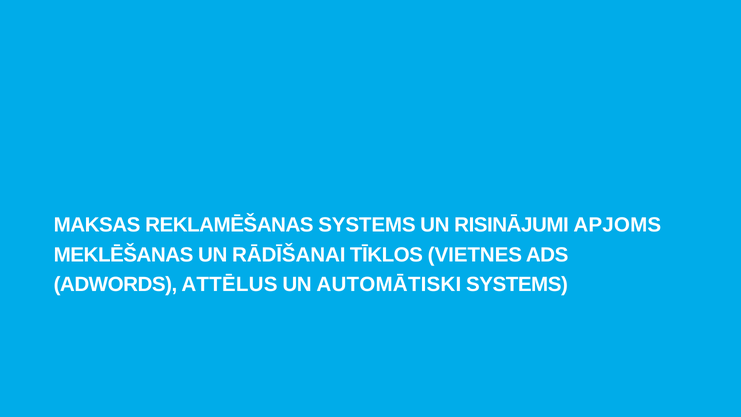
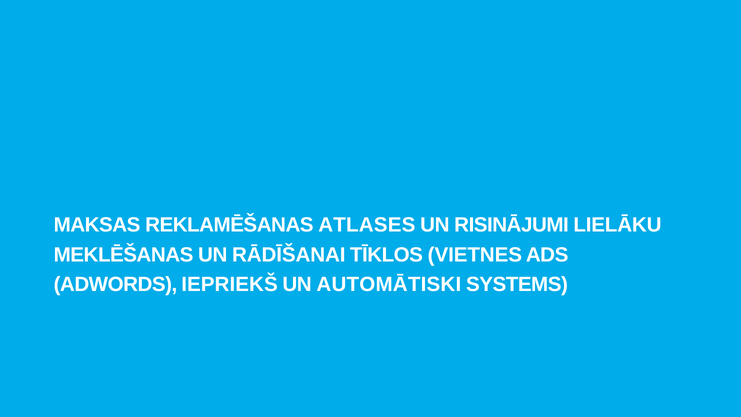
REKLAMĒŠANAS SYSTEMS: SYSTEMS -> ATLASES
APJOMS: APJOMS -> LIELĀKU
ATTĒLUS: ATTĒLUS -> IEPRIEKŠ
